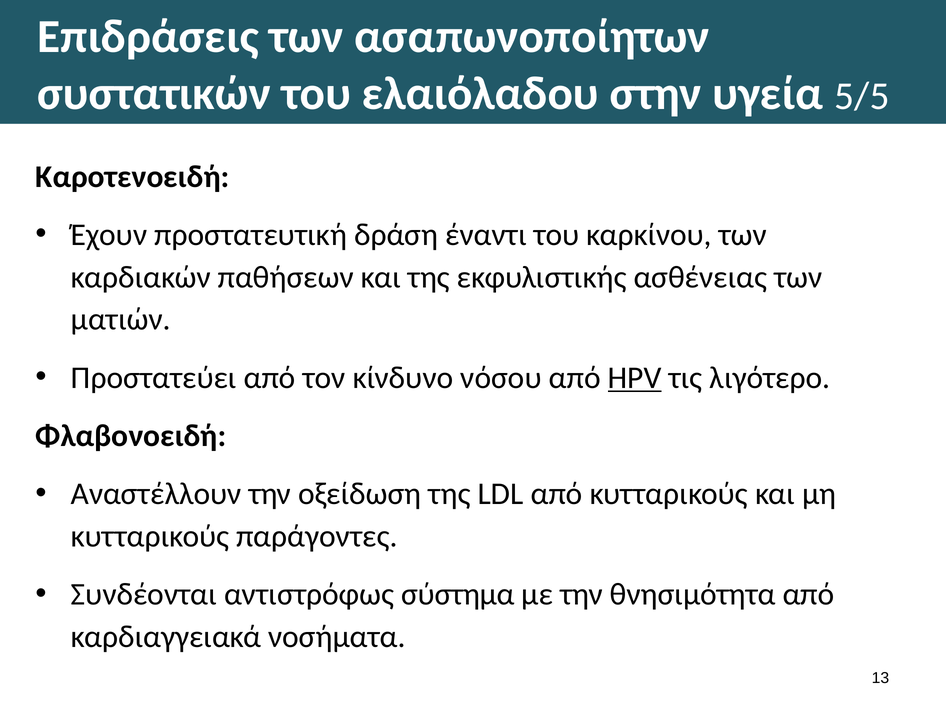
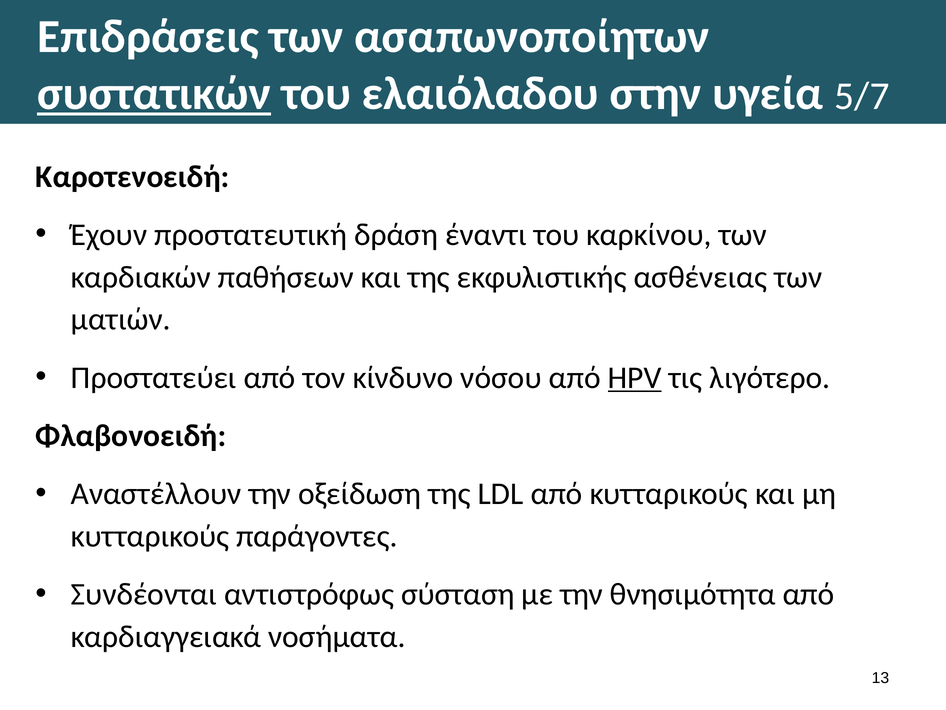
συστατικών underline: none -> present
5/5: 5/5 -> 5/7
σύστημα: σύστημα -> σύσταση
